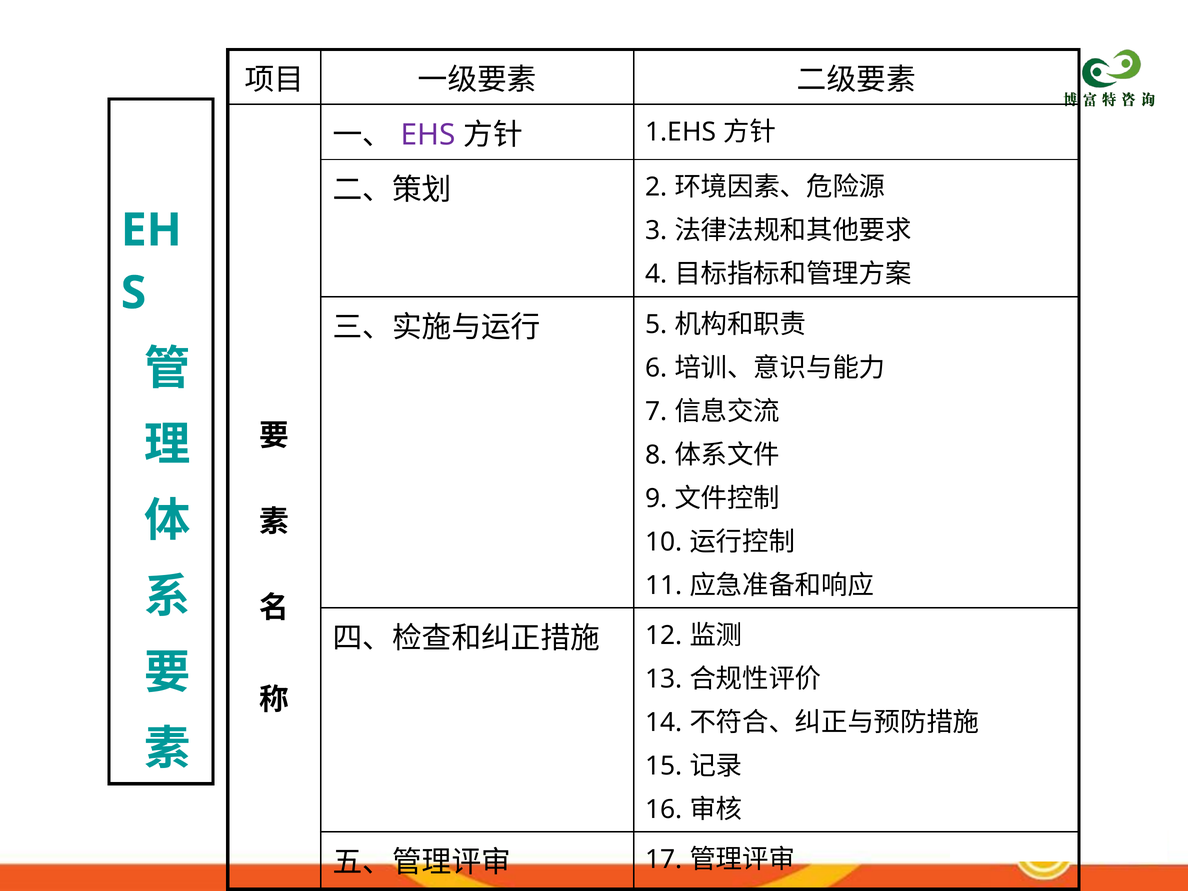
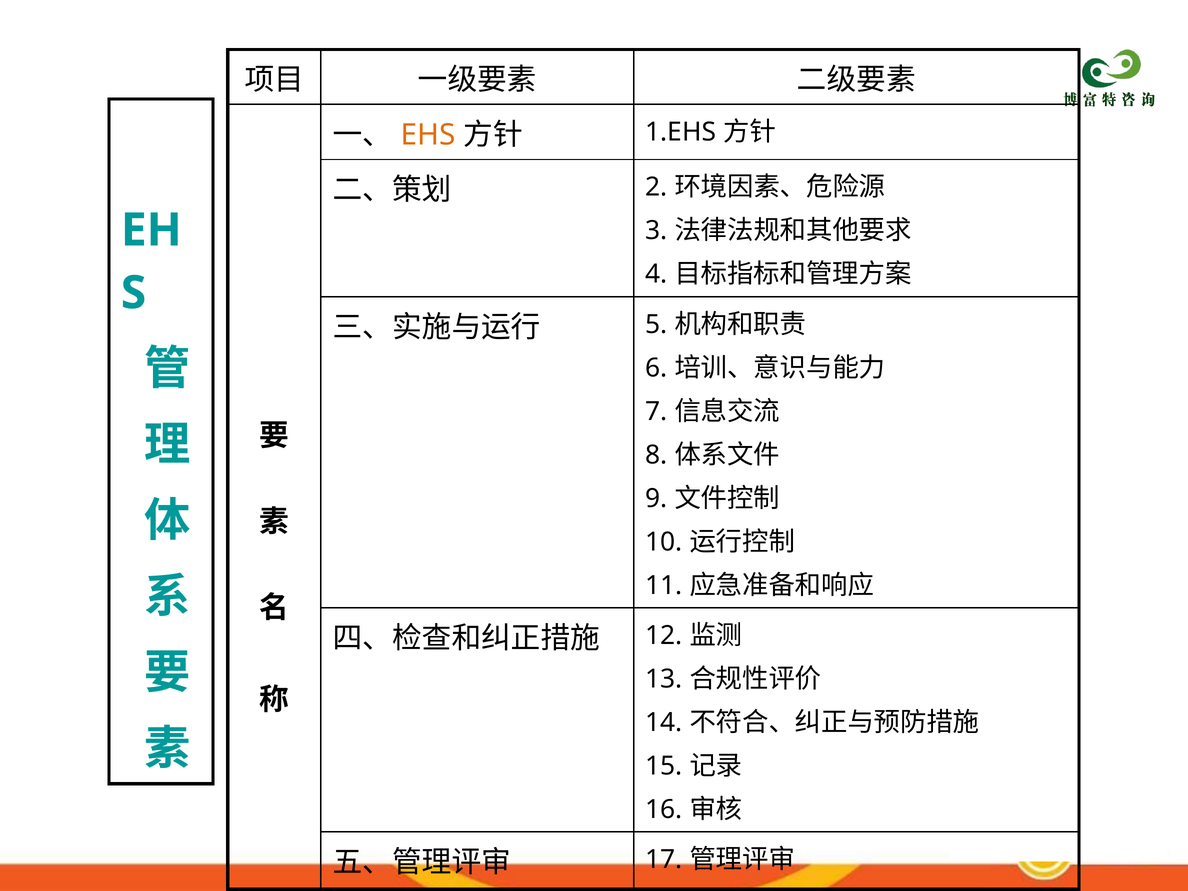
EHS colour: purple -> orange
